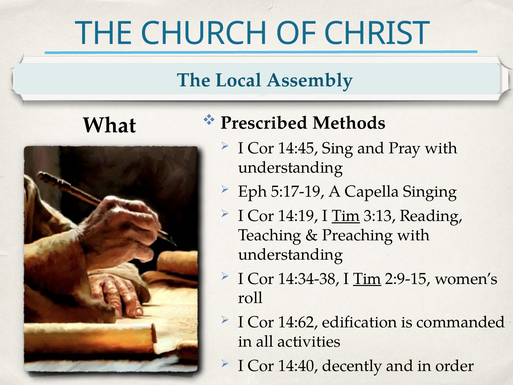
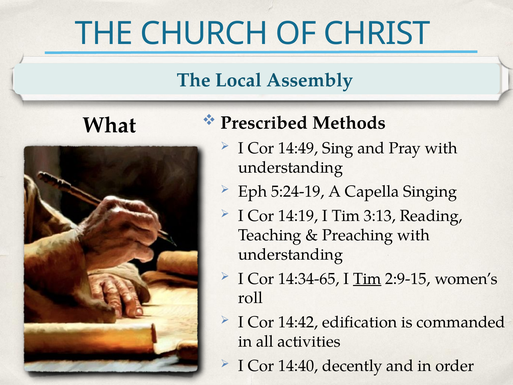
14:45: 14:45 -> 14:49
5:17-19: 5:17-19 -> 5:24-19
Tim at (346, 216) underline: present -> none
14:34-38: 14:34-38 -> 14:34-65
14:62: 14:62 -> 14:42
